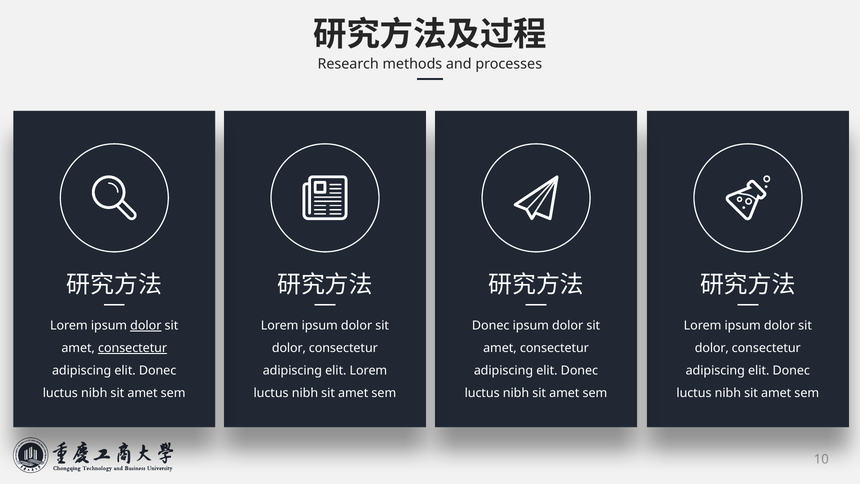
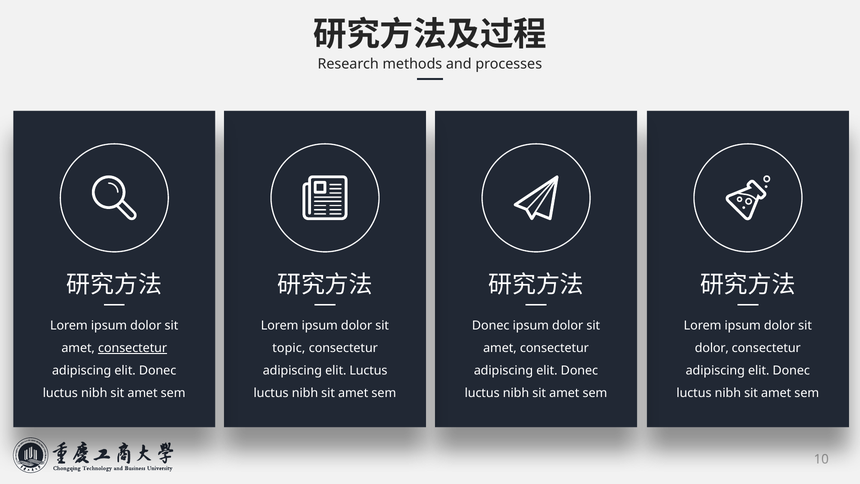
dolor at (146, 325) underline: present -> none
dolor at (289, 348): dolor -> topic
elit Lorem: Lorem -> Luctus
